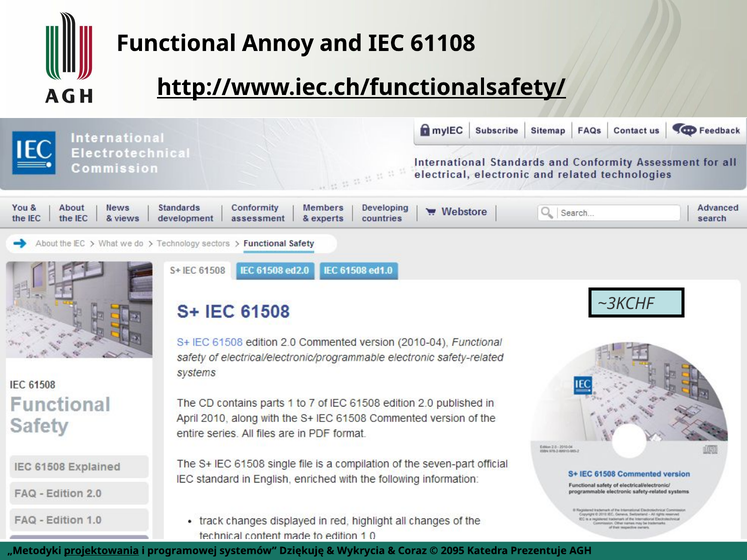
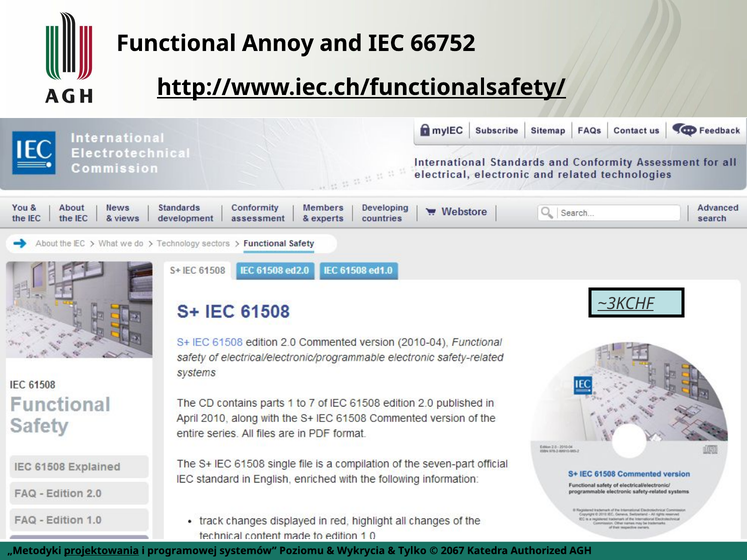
61108: 61108 -> 66752
~3KCHF underline: none -> present
Dziękuję: Dziękuję -> Poziomu
Coraz: Coraz -> Tylko
2095: 2095 -> 2067
Prezentuje: Prezentuje -> Authorized
